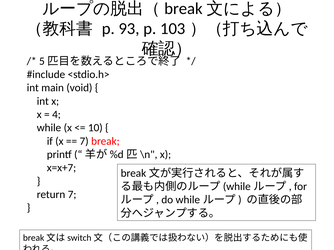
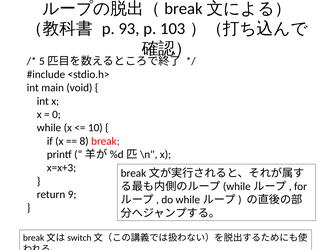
4: 4 -> 0
7 at (84, 141): 7 -> 8
x=x+7: x=x+7 -> x=x+3
return 7: 7 -> 9
